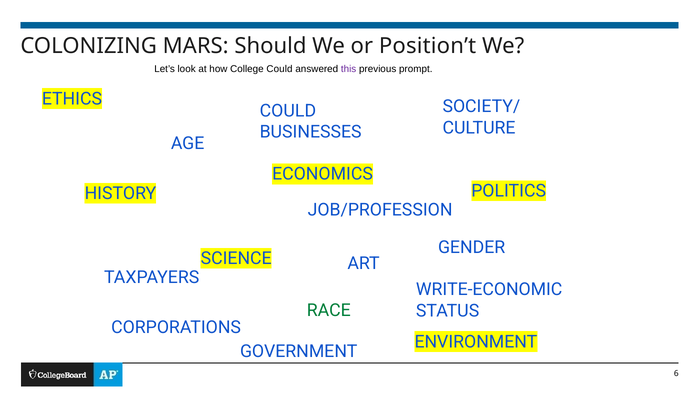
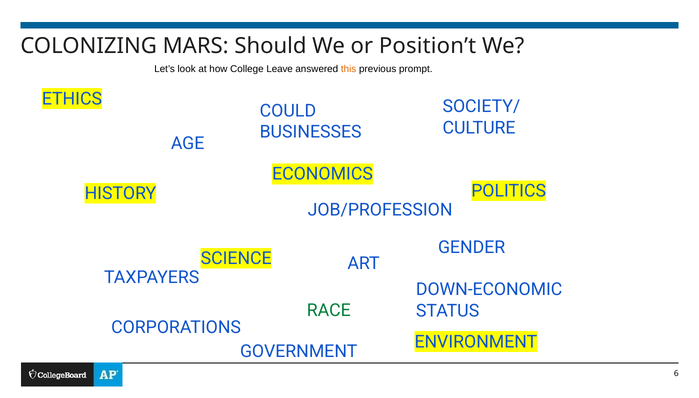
College Could: Could -> Leave
this colour: purple -> orange
WRITE-ECONOMIC: WRITE-ECONOMIC -> DOWN-ECONOMIC
